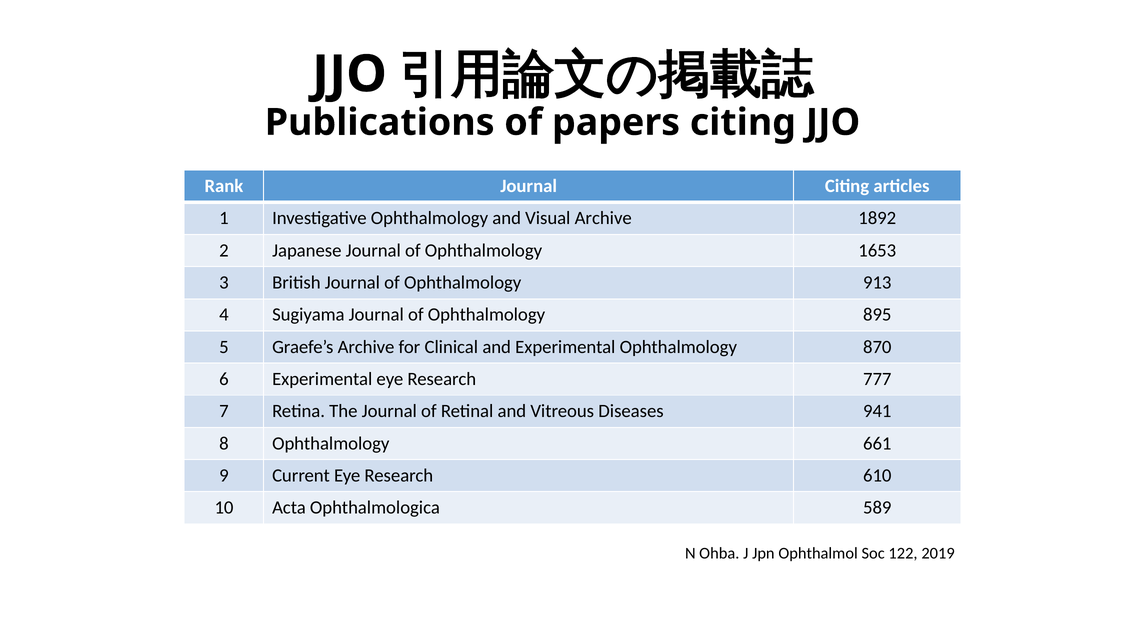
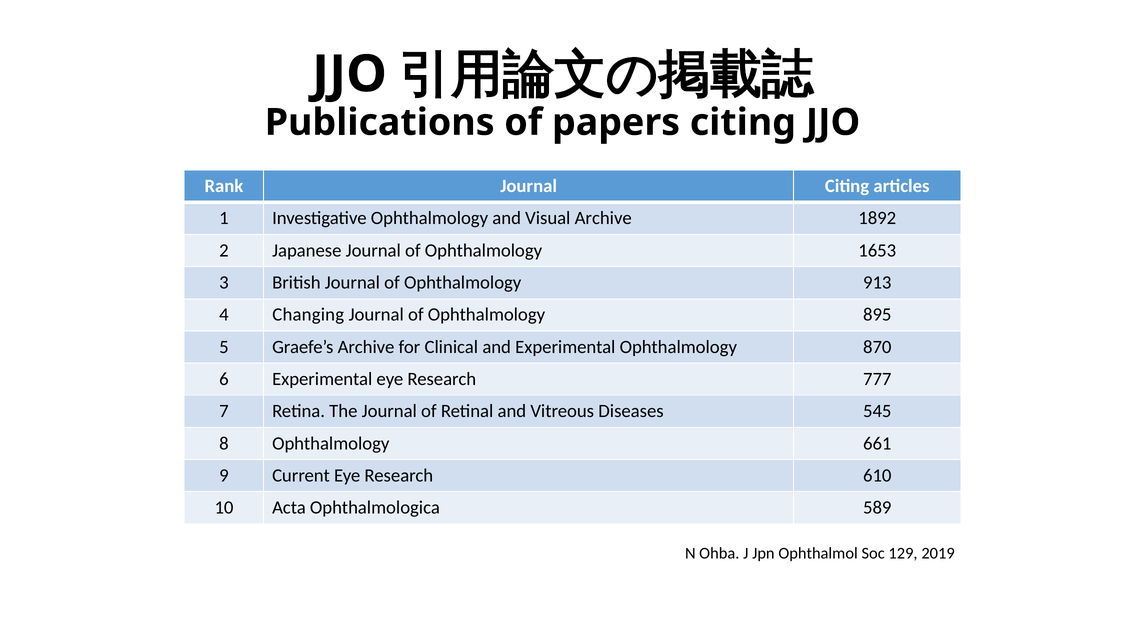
Sugiyama: Sugiyama -> Changing
941: 941 -> 545
122: 122 -> 129
